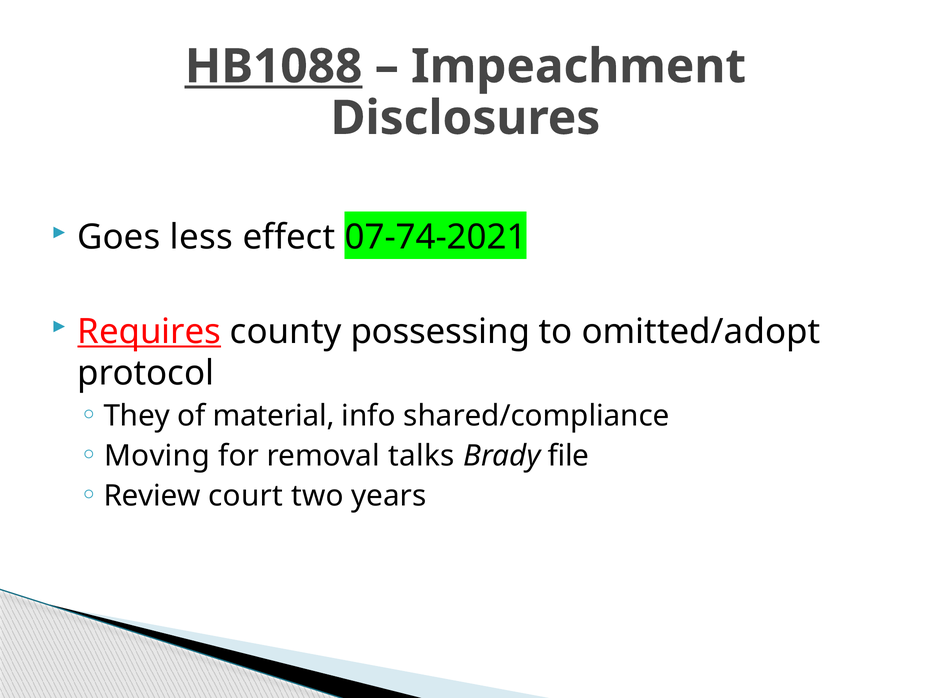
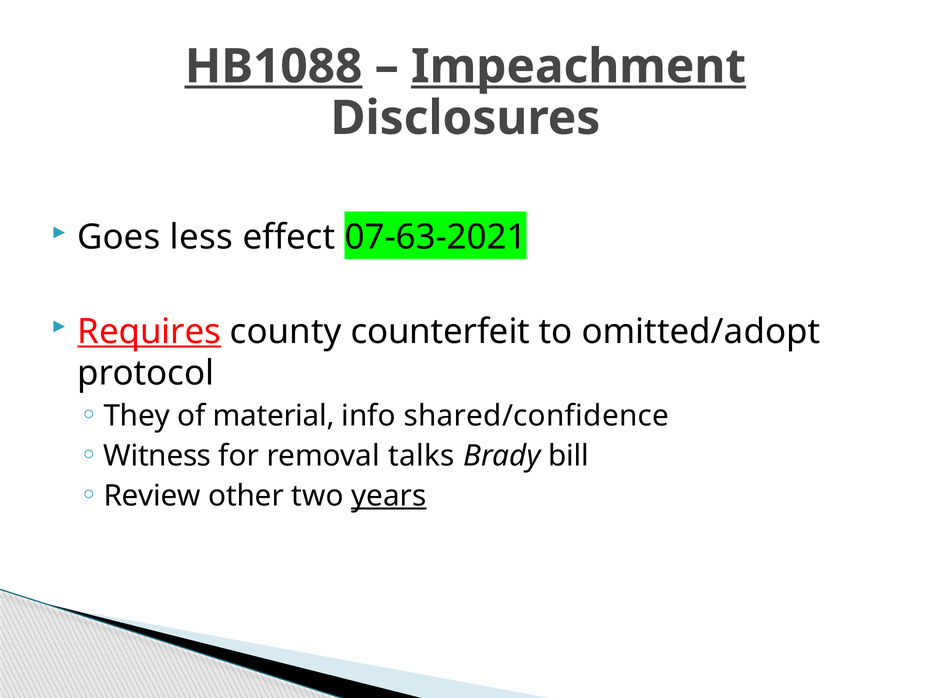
Impeachment underline: none -> present
07-74-2021: 07-74-2021 -> 07-63-2021
possessing: possessing -> counterfeit
shared/compliance: shared/compliance -> shared/confidence
Moving: Moving -> Witness
file: file -> bill
court: court -> other
years underline: none -> present
